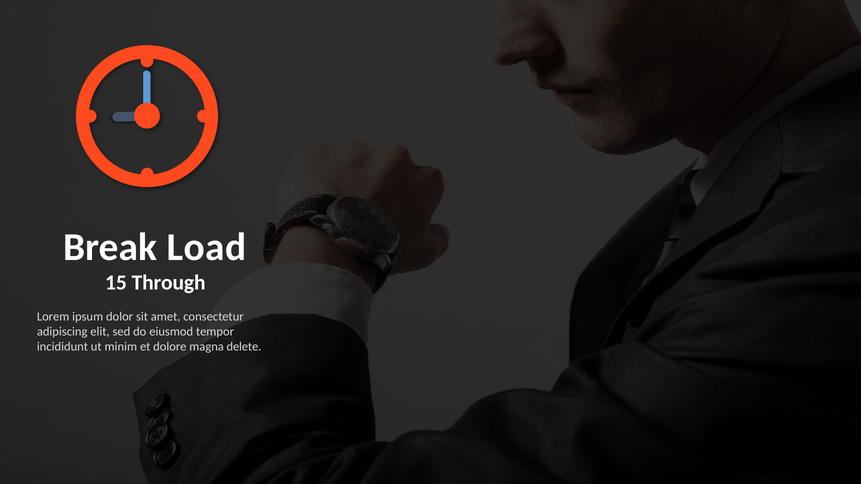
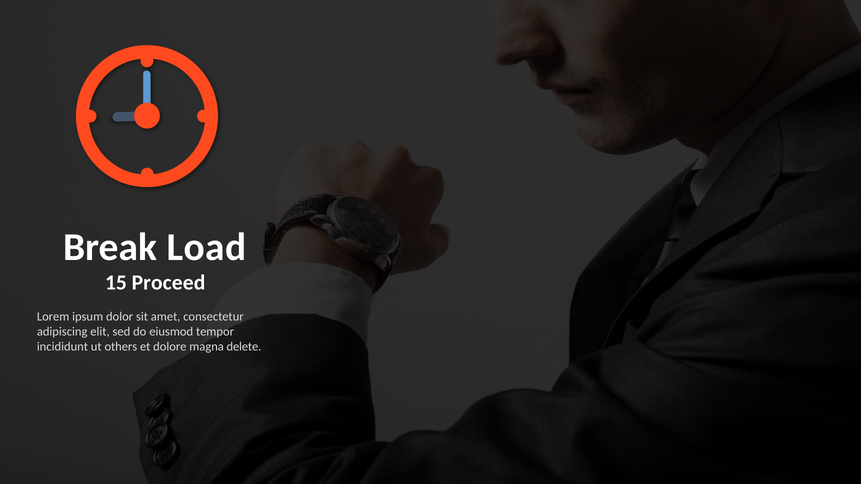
Through: Through -> Proceed
minim: minim -> others
